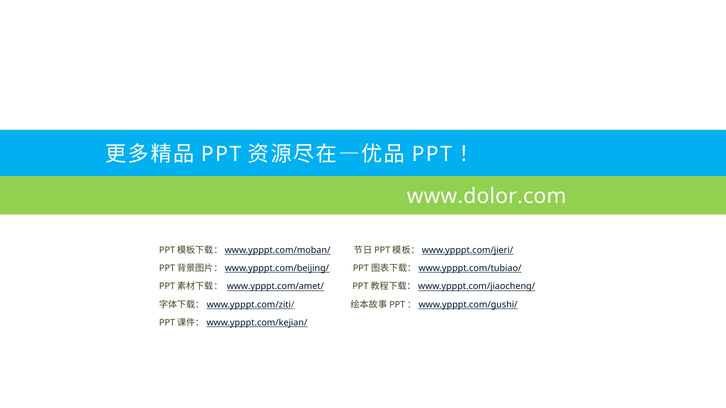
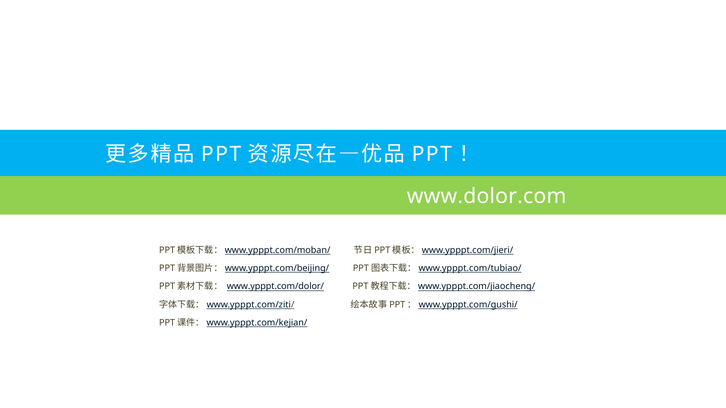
www.ypppt.com/amet/: www.ypppt.com/amet/ -> www.ypppt.com/dolor/
